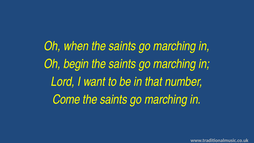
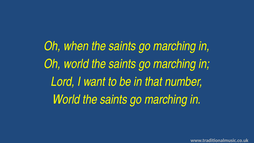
Oh begin: begin -> world
Come at (66, 99): Come -> World
